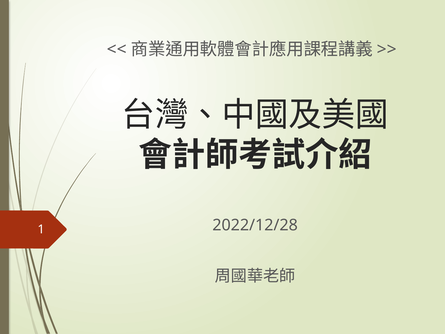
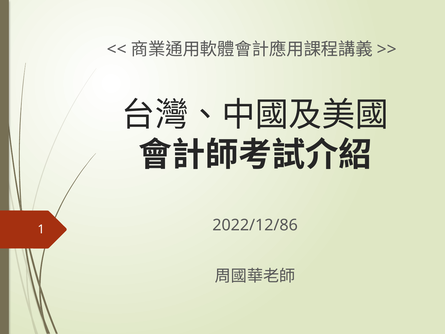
2022/12/28: 2022/12/28 -> 2022/12/86
